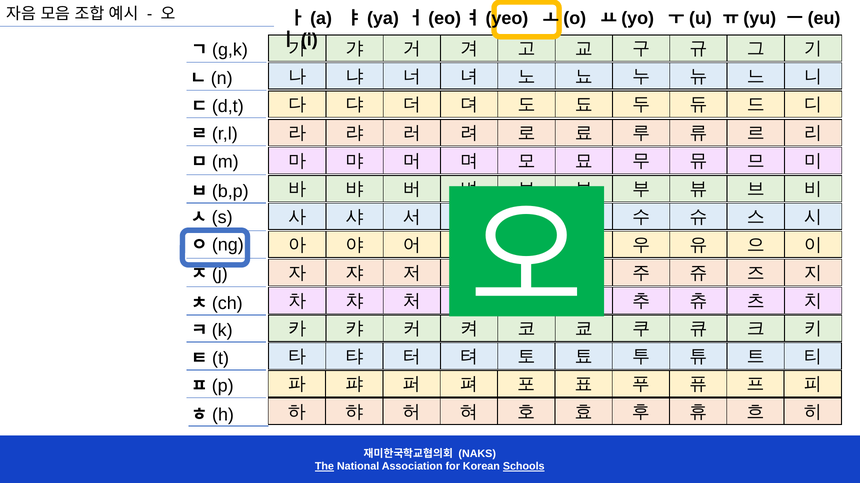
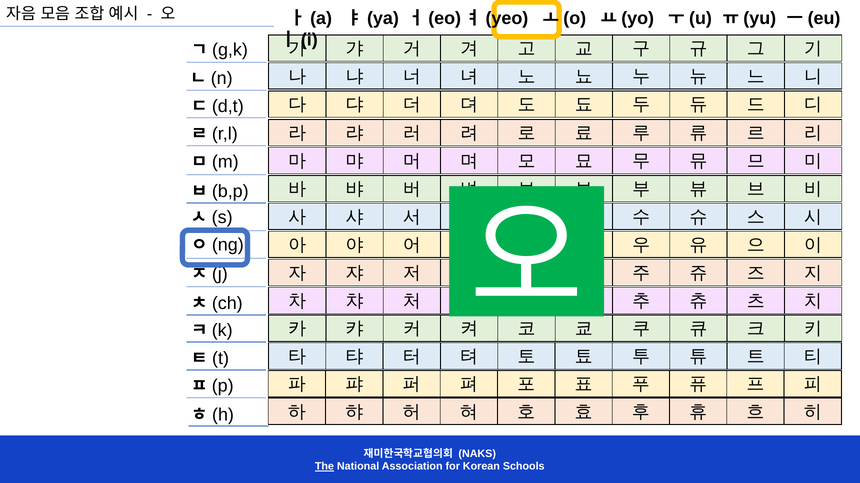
Schools underline: present -> none
